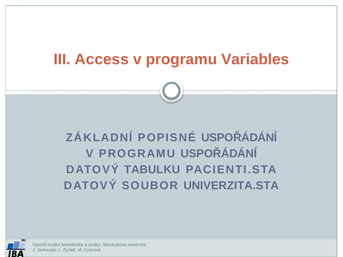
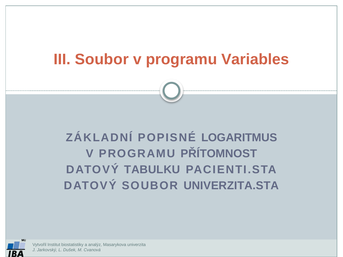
III Access: Access -> Soubor
POPISNÉ USPOŘÁDÁNÍ: USPOŘÁDÁNÍ -> LOGARITMUS
PROGRAMU USPOŘÁDÁNÍ: USPOŘÁDÁNÍ -> PŘÍTOMNOST
